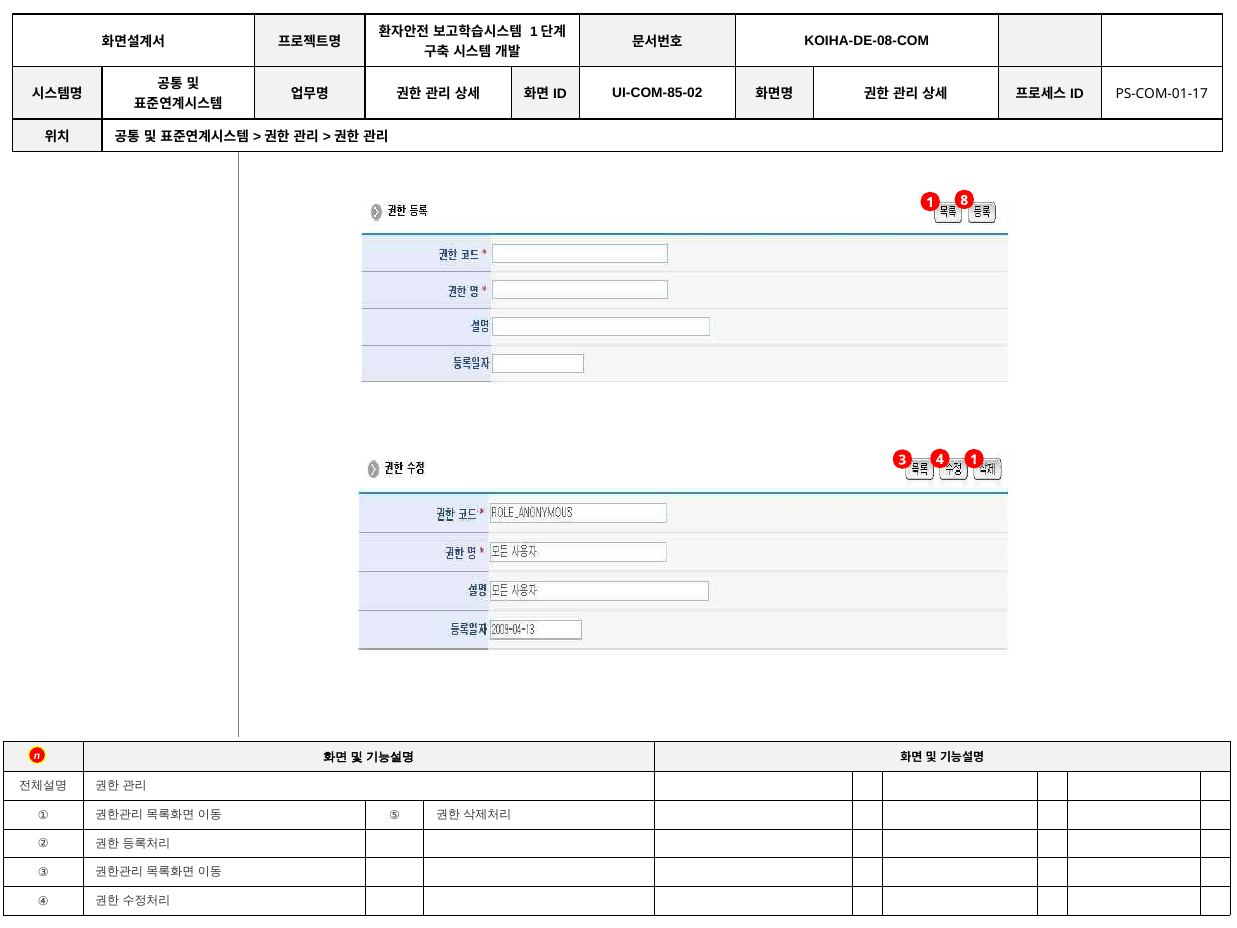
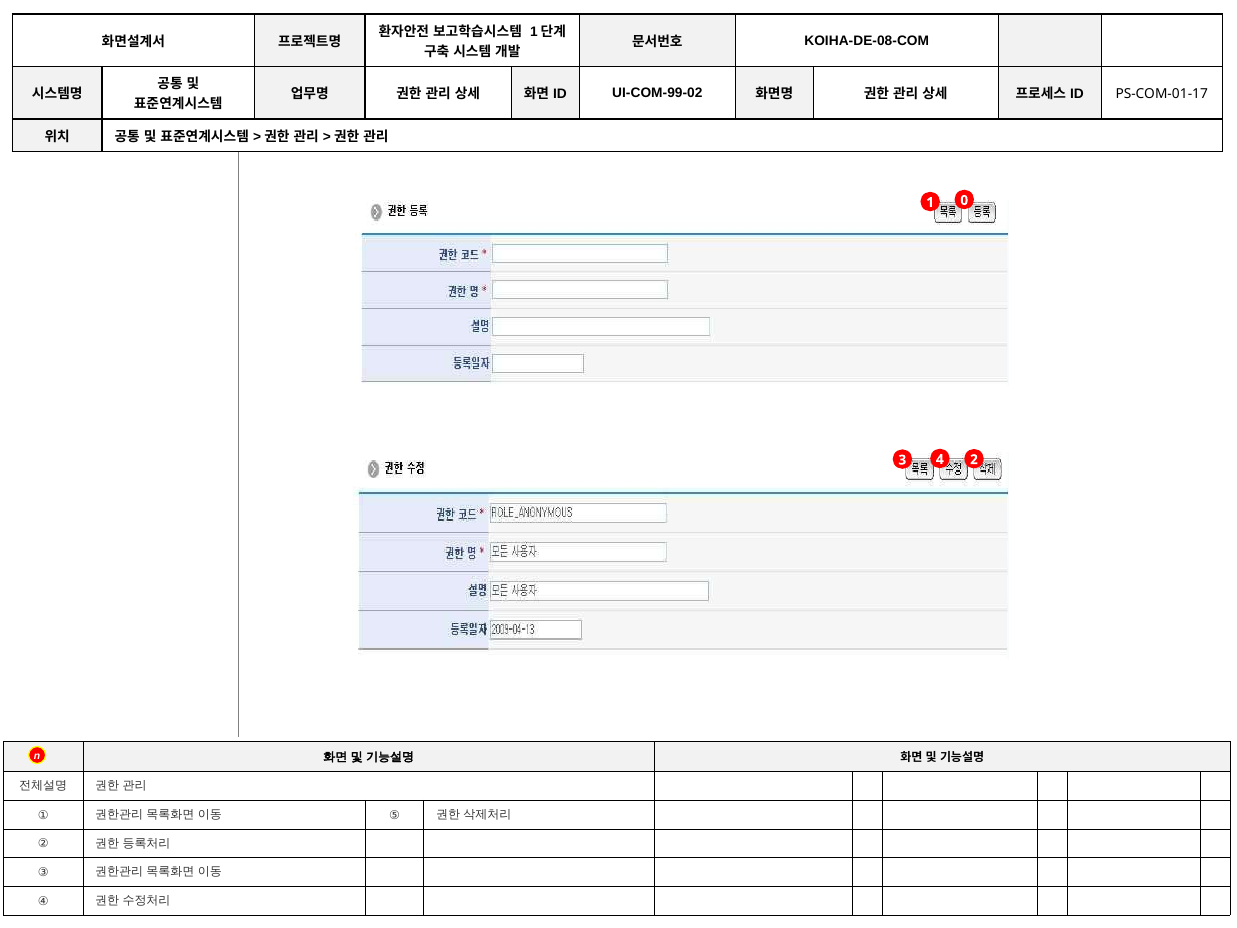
UI-COM-85-02: UI-COM-85-02 -> UI-COM-99-02
8: 8 -> 0
4 1: 1 -> 2
